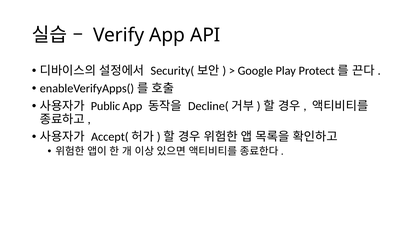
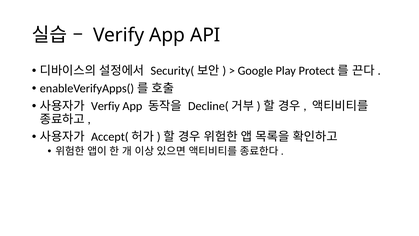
Public: Public -> Verfiy
